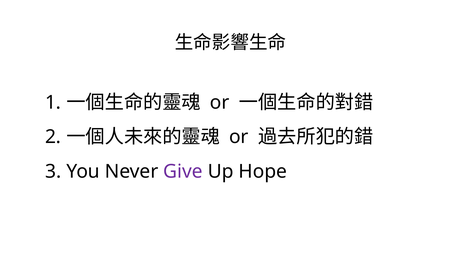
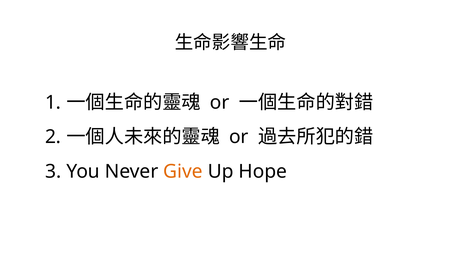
Give colour: purple -> orange
